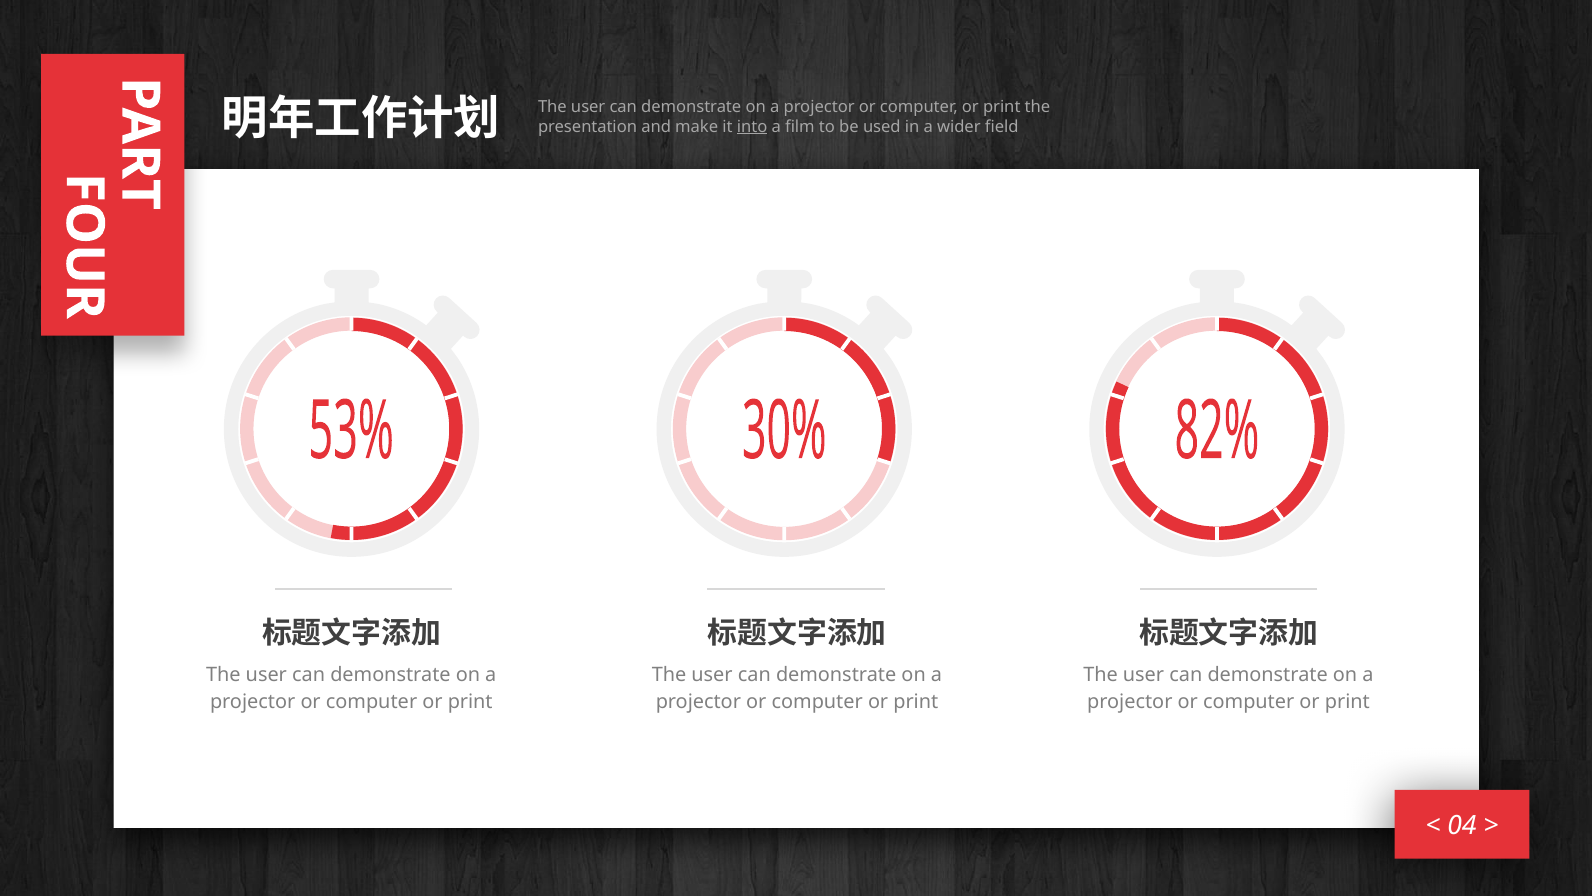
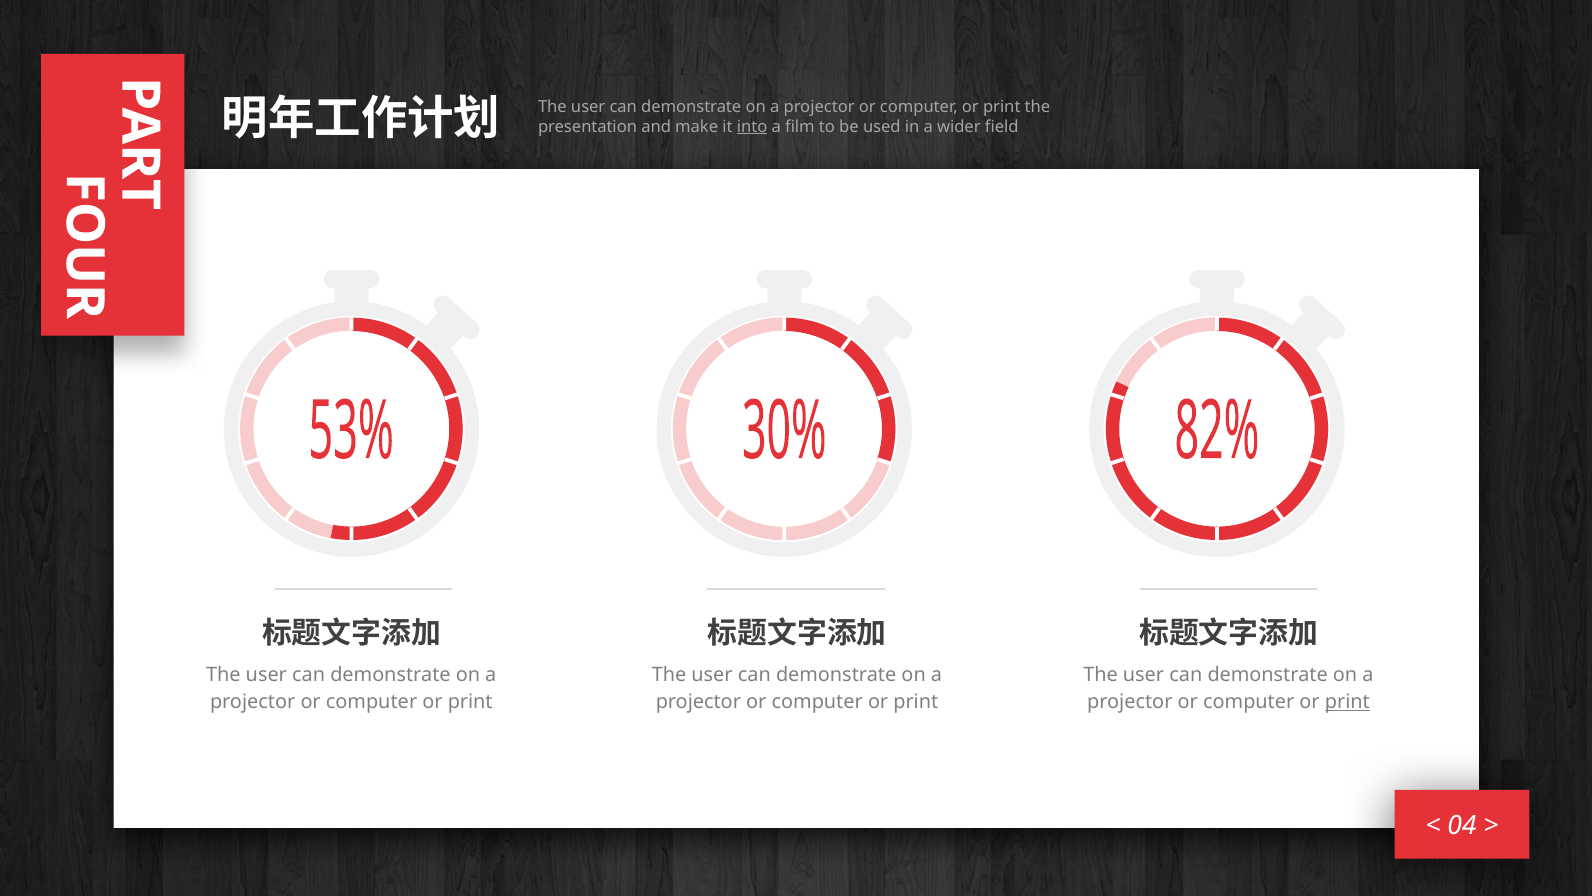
print at (1347, 701) underline: none -> present
